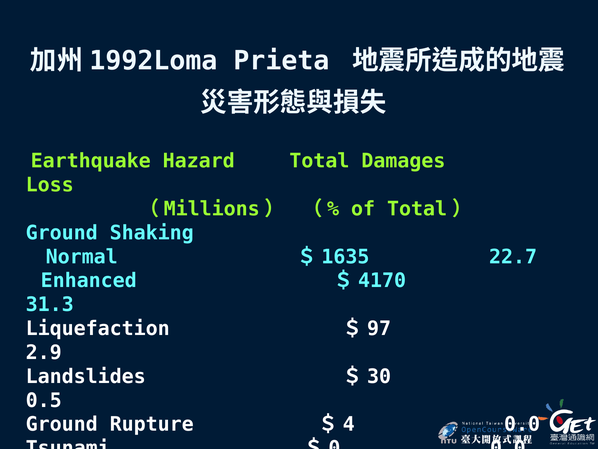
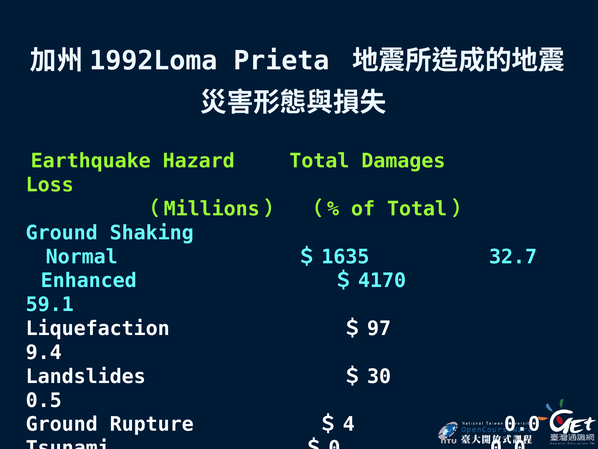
22.7: 22.7 -> 32.7
31.3: 31.3 -> 59.1
2.9: 2.9 -> 9.4
